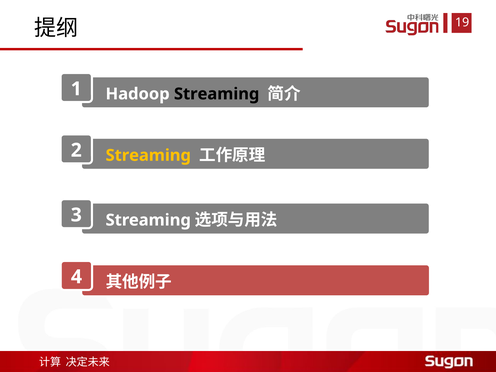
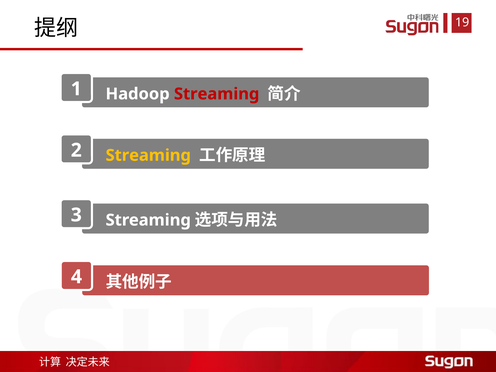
Streaming at (217, 94) colour: black -> red
